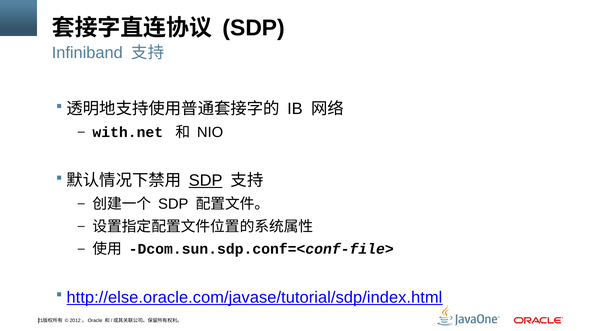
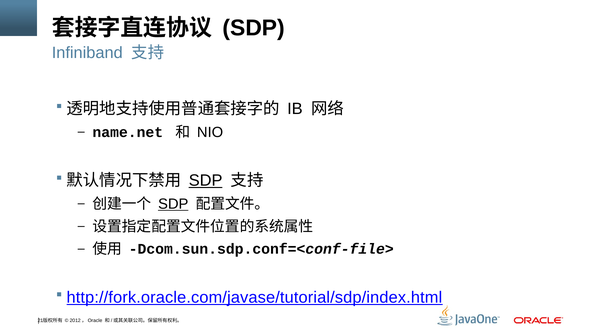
with.net: with.net -> name.net
SDP at (173, 204) underline: none -> present
http://else.oracle.com/javase/tutorial/sdp/index.html: http://else.oracle.com/javase/tutorial/sdp/index.html -> http://fork.oracle.com/javase/tutorial/sdp/index.html
